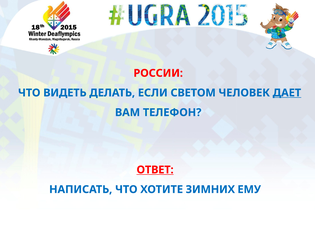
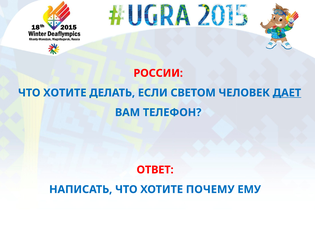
ВИДЕТЬ at (65, 93): ВИДЕТЬ -> ХОТИТЕ
ОТВЕТ underline: present -> none
ЗИМНИХ: ЗИМНИХ -> ПОЧЕМУ
